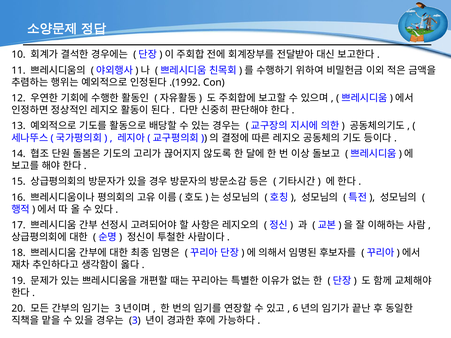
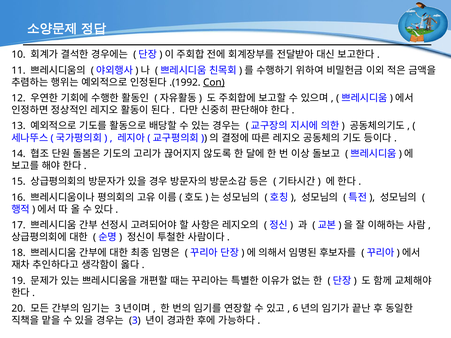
Con underline: none -> present
